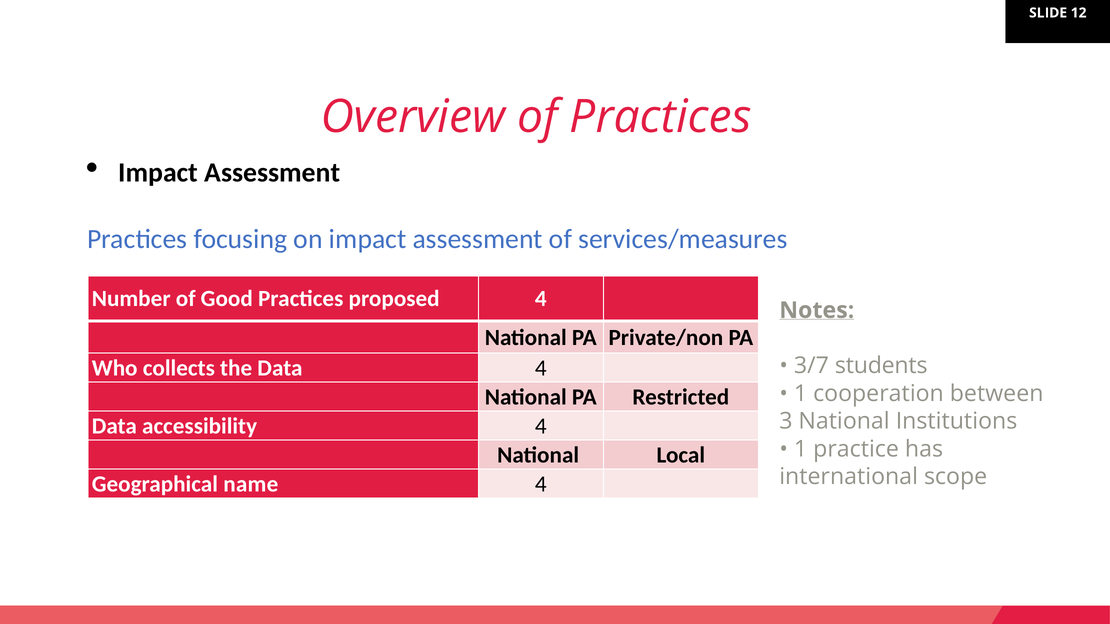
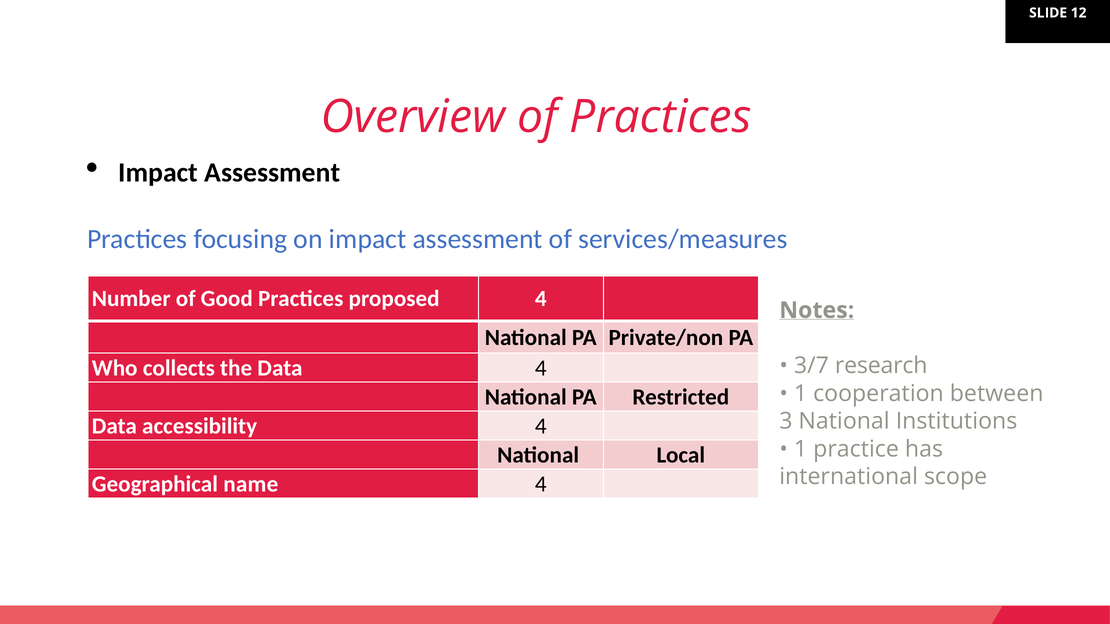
students: students -> research
